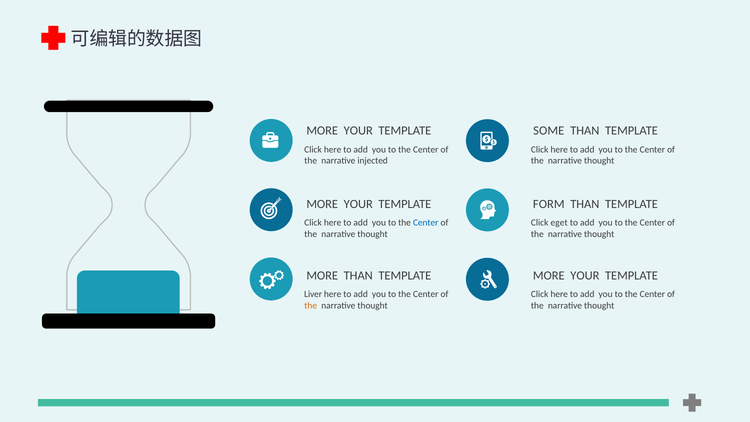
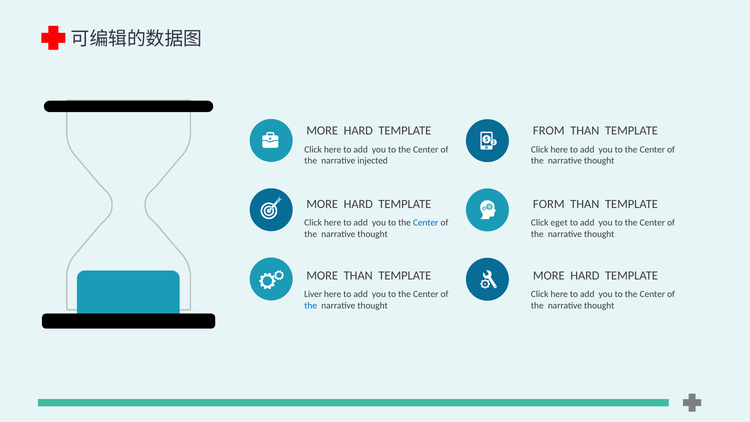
YOUR at (358, 131): YOUR -> HARD
SOME: SOME -> FROM
YOUR at (358, 204): YOUR -> HARD
YOUR at (585, 275): YOUR -> HARD
the at (311, 305) colour: orange -> blue
